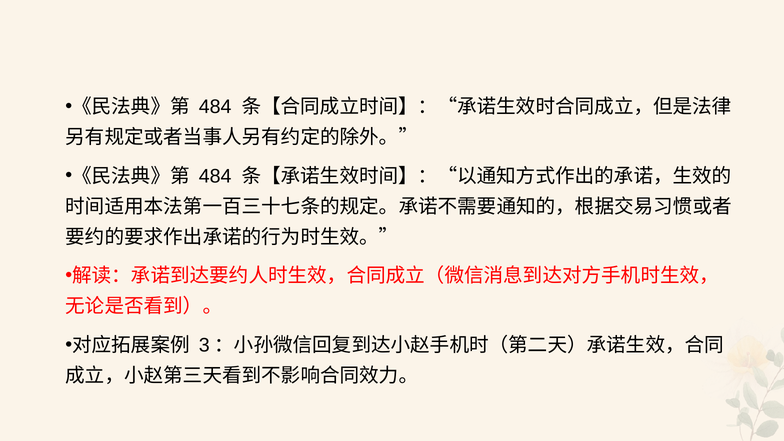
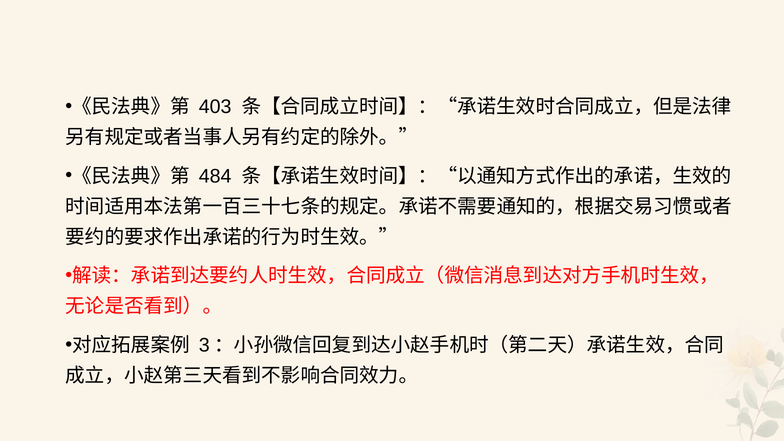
484 at (215, 107): 484 -> 403
